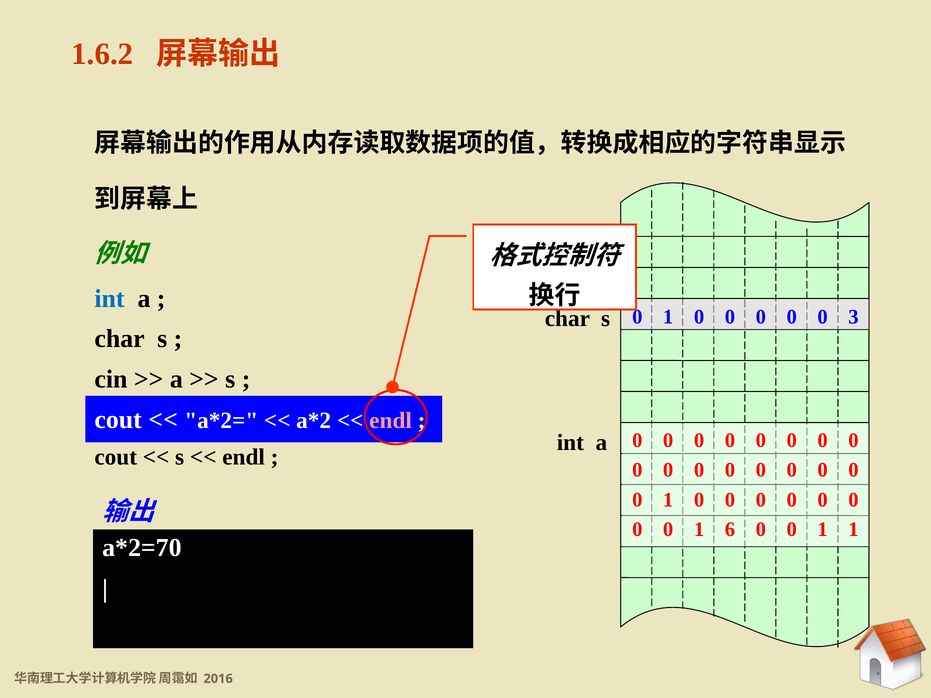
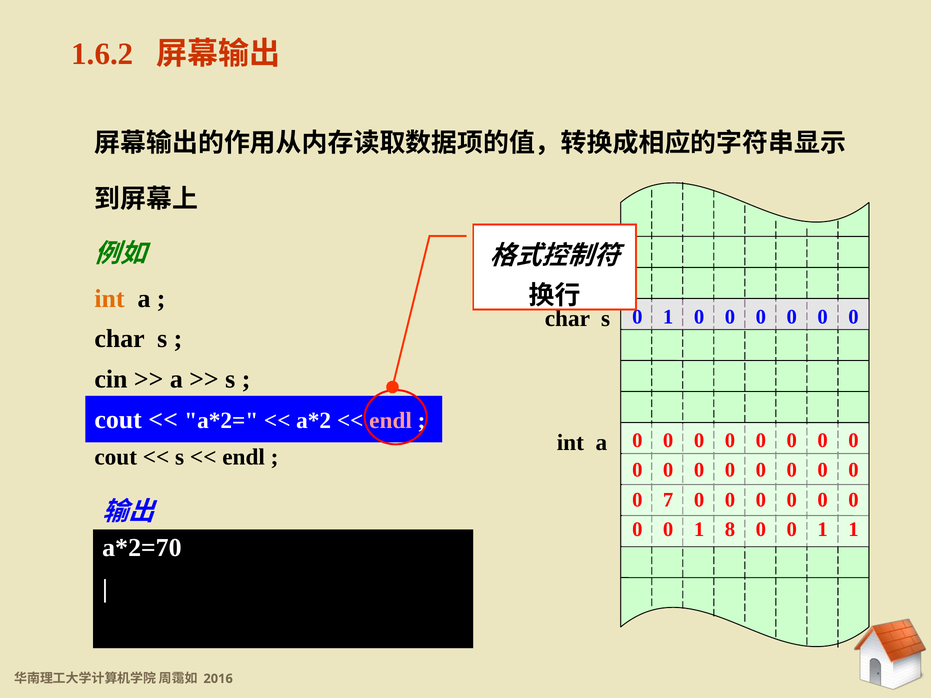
int at (110, 299) colour: blue -> orange
3 at (853, 317): 3 -> 0
1 at (668, 500): 1 -> 7
6: 6 -> 8
